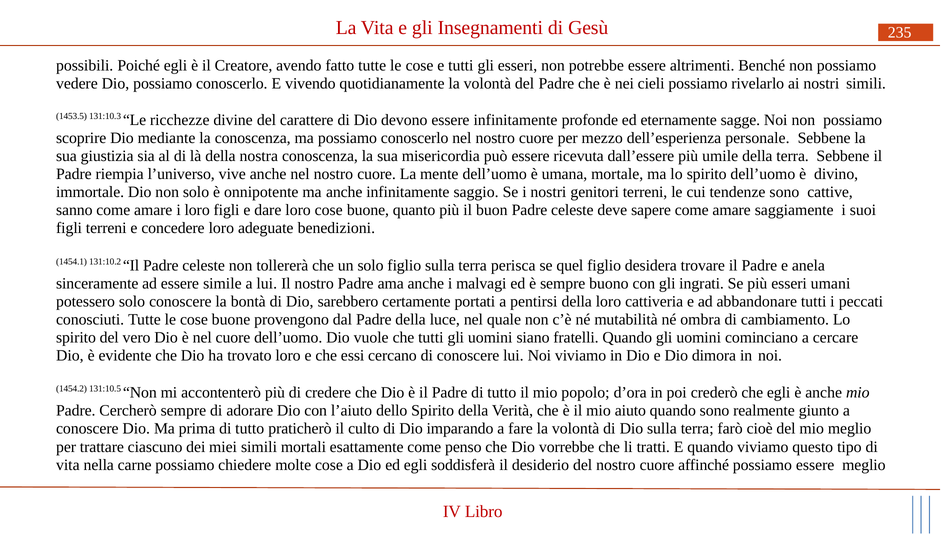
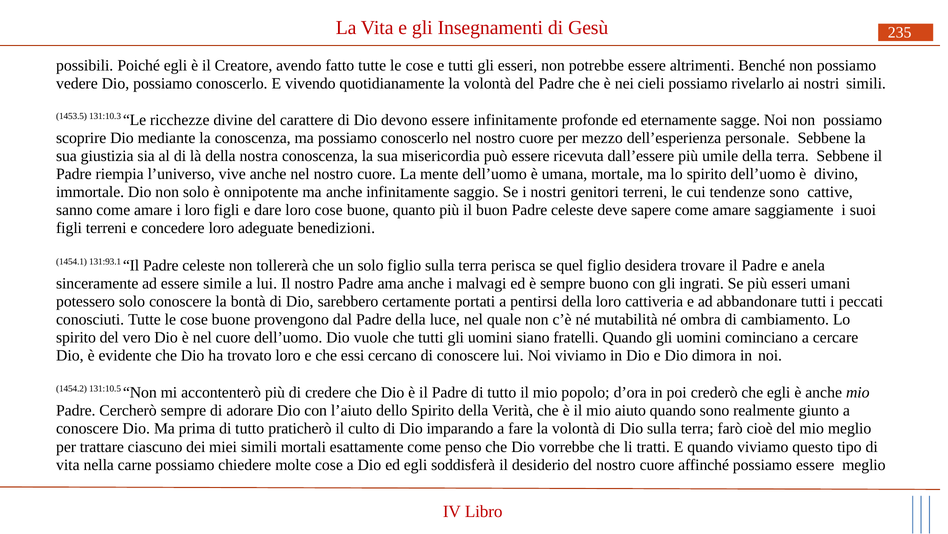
131:10.2: 131:10.2 -> 131:93.1
